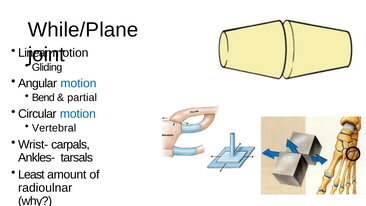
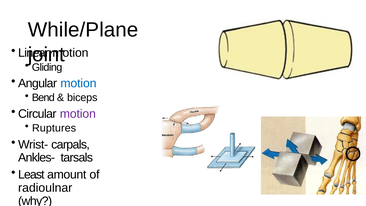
partial: partial -> biceps
motion at (78, 114) colour: blue -> purple
Vertebral: Vertebral -> Ruptures
